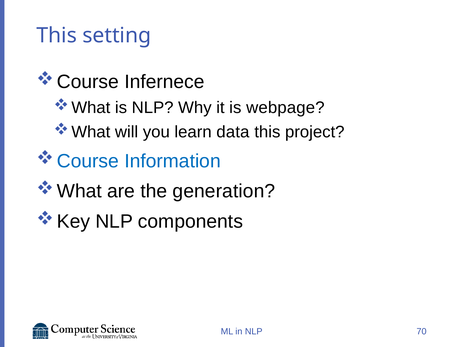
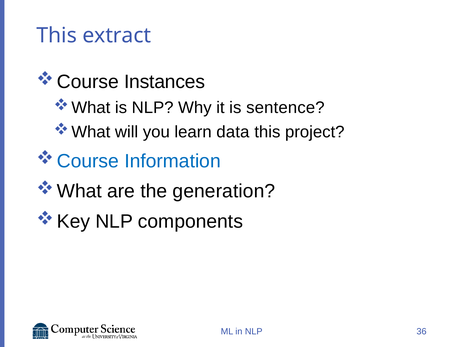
setting: setting -> extract
Infernece: Infernece -> Instances
webpage: webpage -> sentence
70: 70 -> 36
